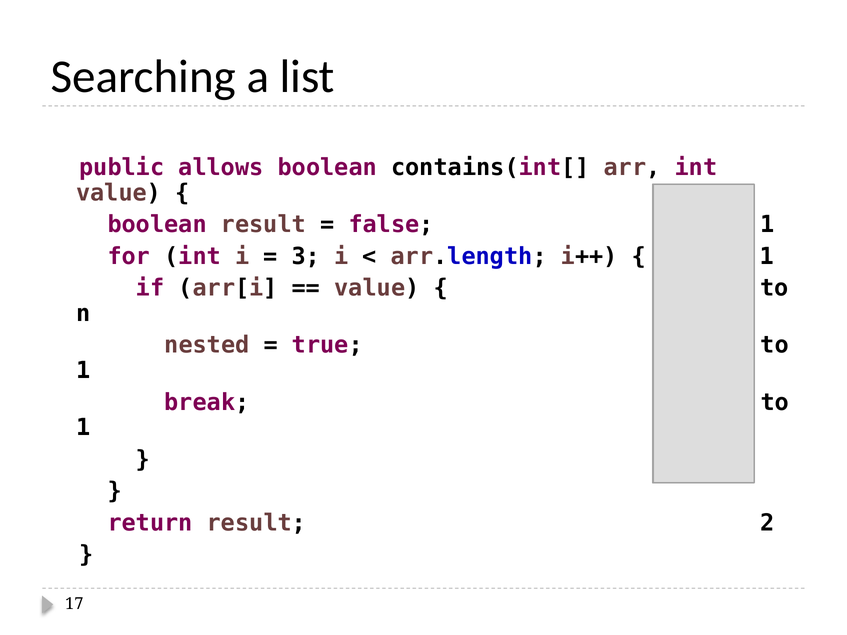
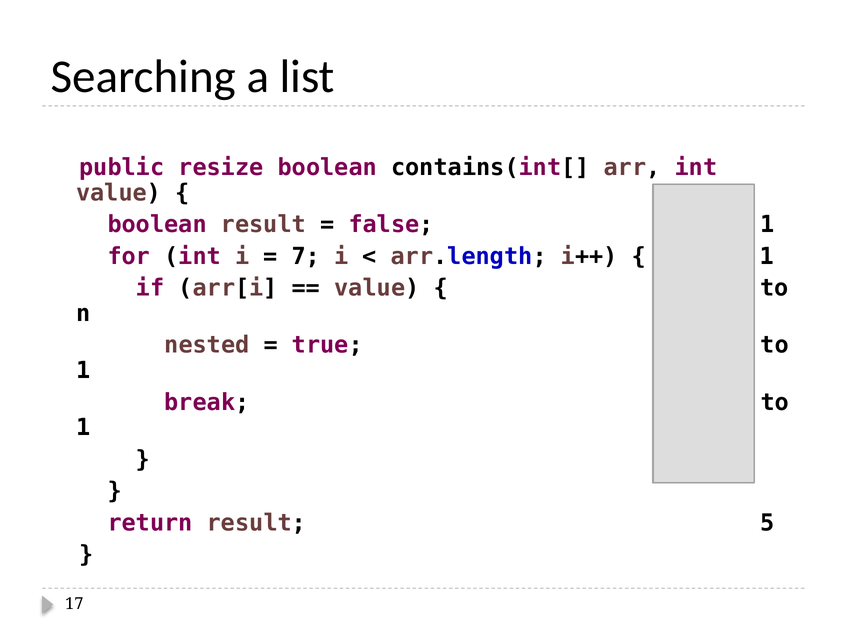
allows: allows -> resize
3: 3 -> 7
2: 2 -> 5
